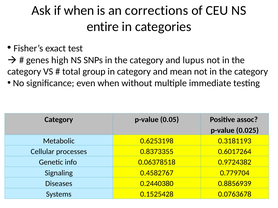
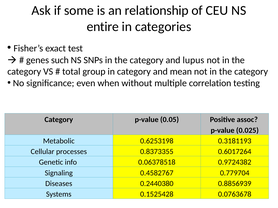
if when: when -> some
corrections: corrections -> relationship
high: high -> such
immediate: immediate -> correlation
